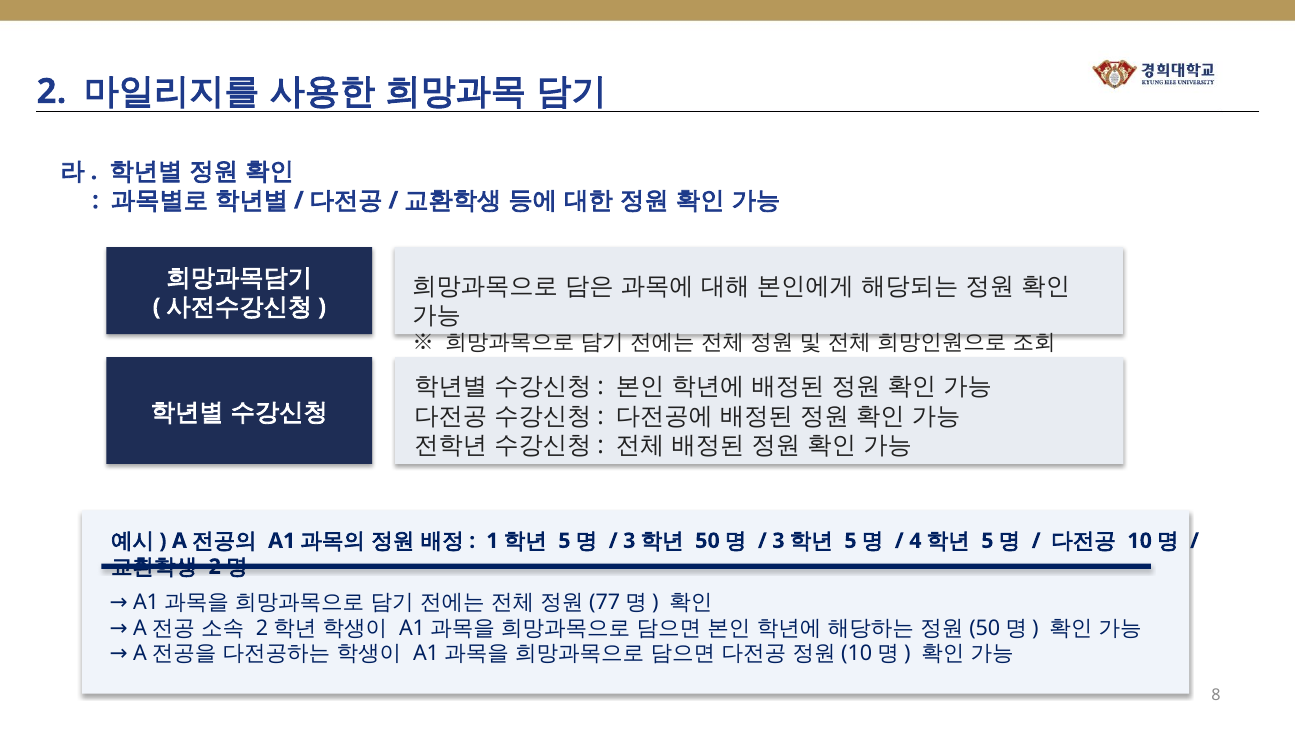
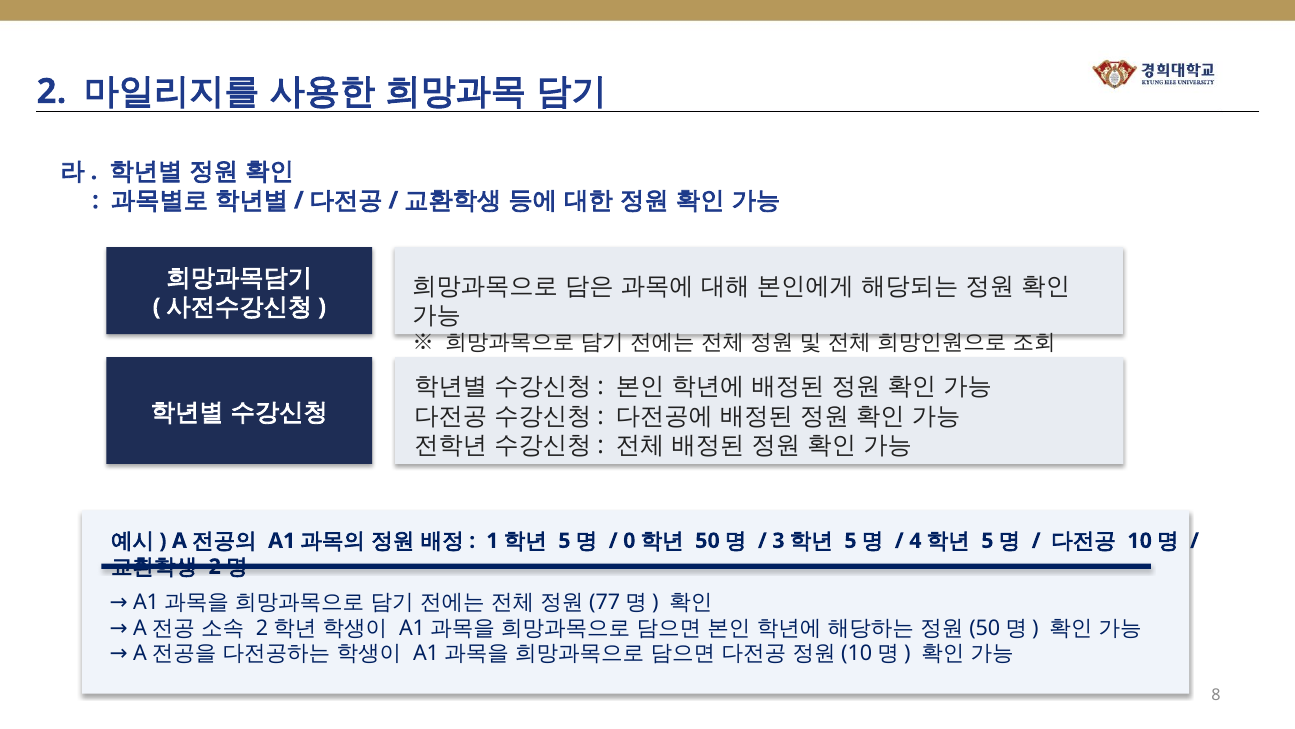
3 at (629, 540): 3 -> 0
